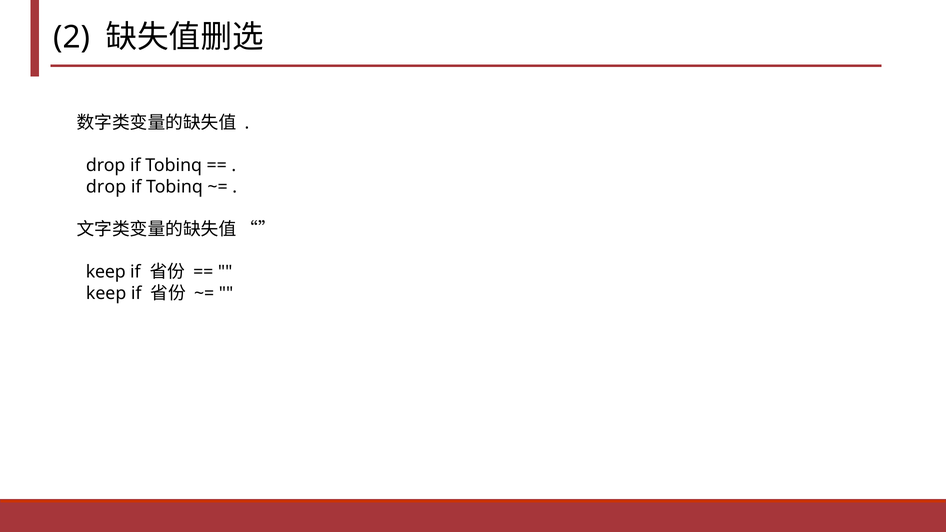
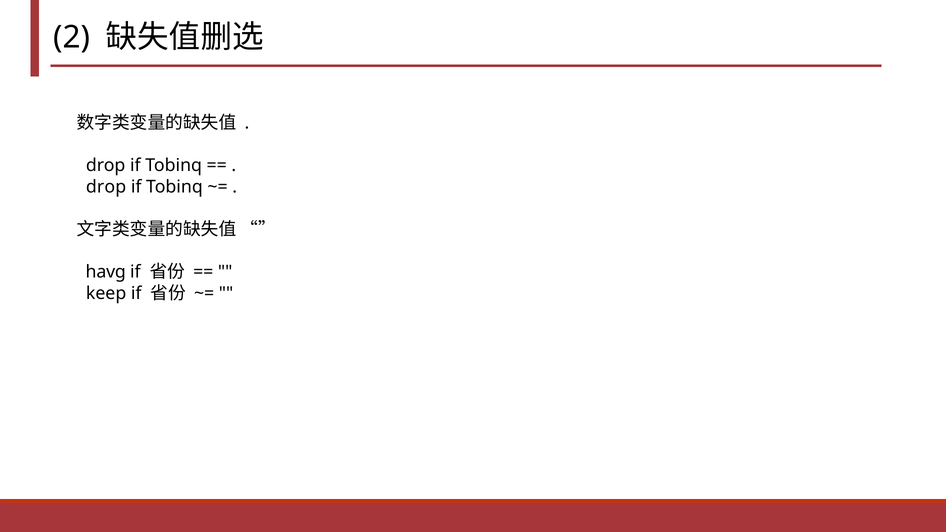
keep at (106, 272): keep -> havg
